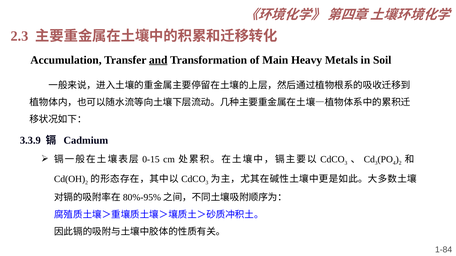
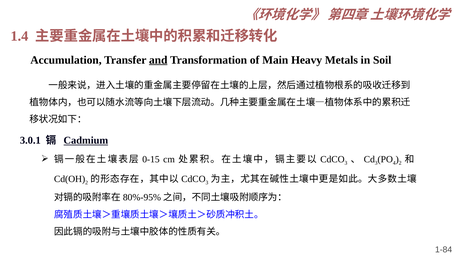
2.3: 2.3 -> 1.4
3.3.9: 3.3.9 -> 3.0.1
Cadmium underline: none -> present
